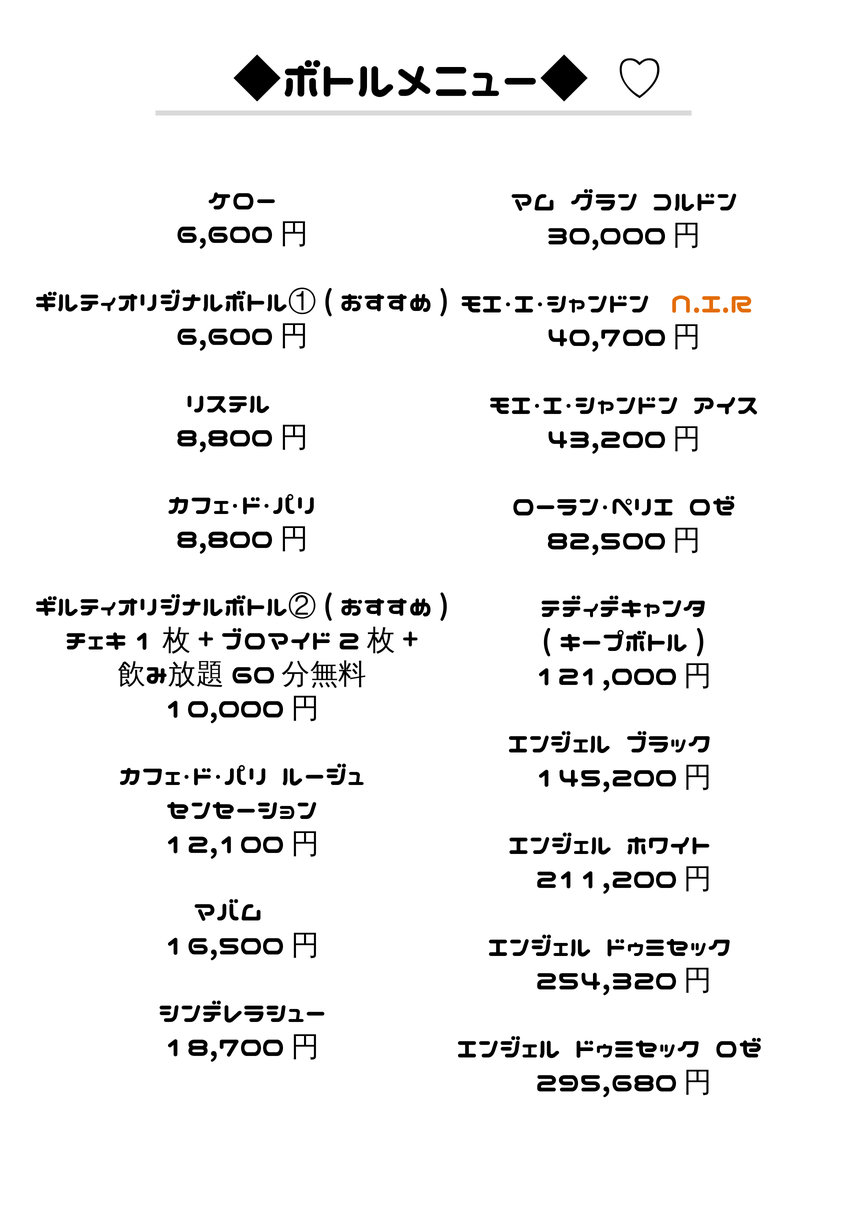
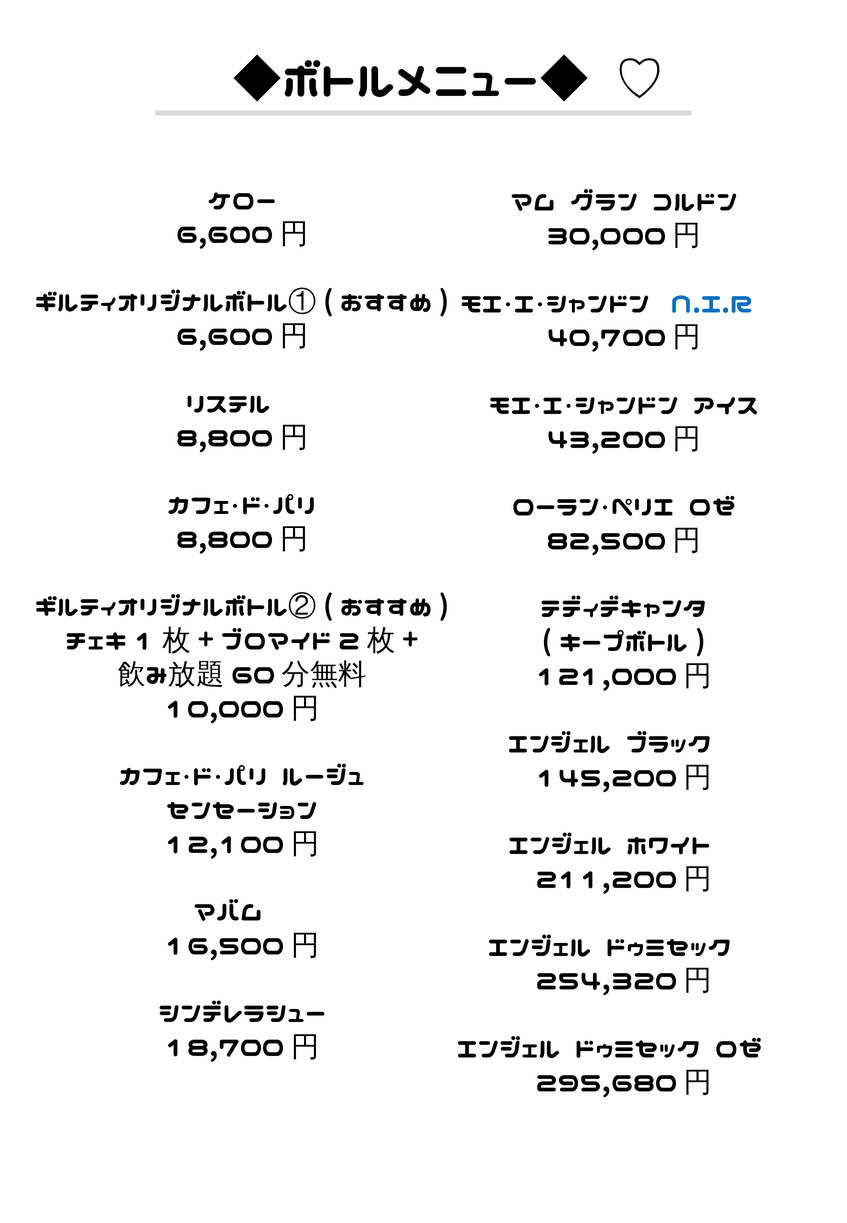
N.I.R colour: orange -> blue
